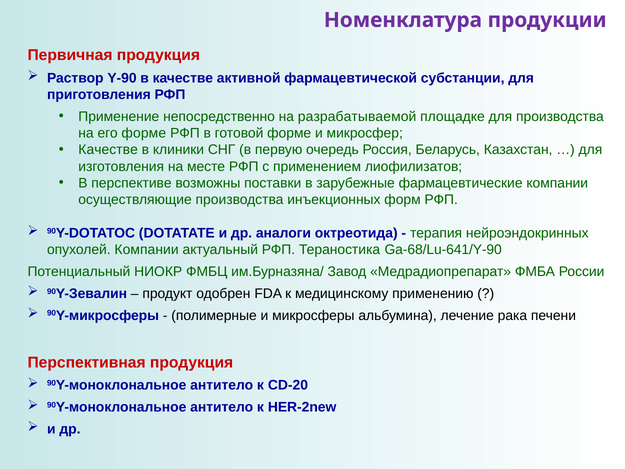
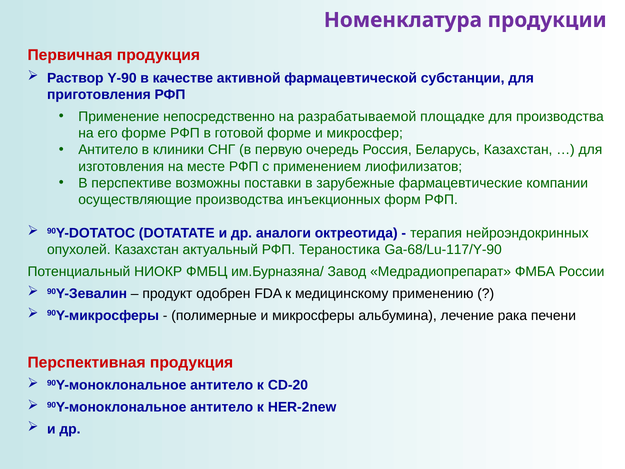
Качестве at (108, 150): Качестве -> Антитело
опухолей Компании: Компании -> Казахстан
Ga-68/Lu-641/Y-90: Ga-68/Lu-641/Y-90 -> Ga-68/Lu-117/Y-90
